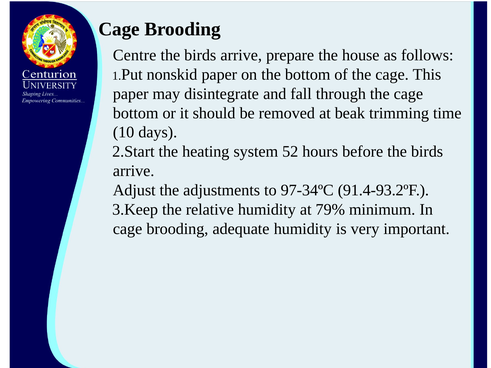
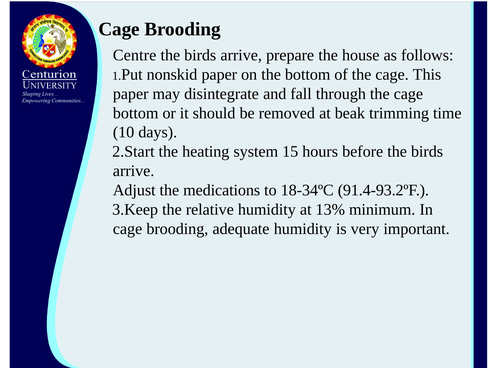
52: 52 -> 15
adjustments: adjustments -> medications
97-34ºC: 97-34ºC -> 18-34ºC
79%: 79% -> 13%
